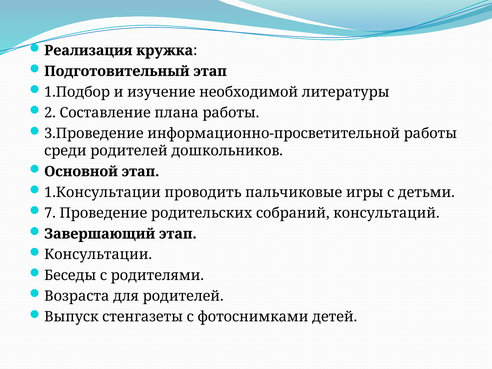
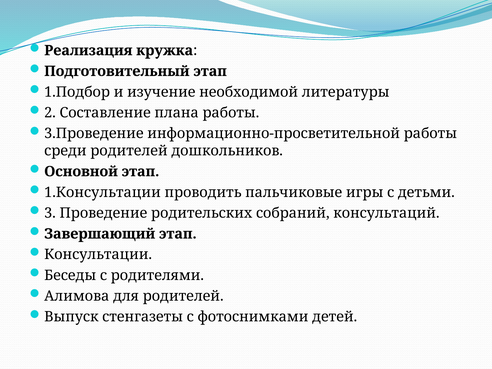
7: 7 -> 3
Возраста: Возраста -> Алимова
